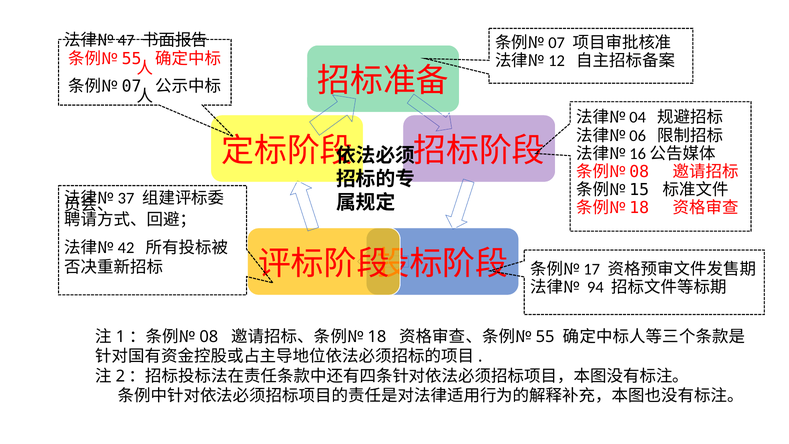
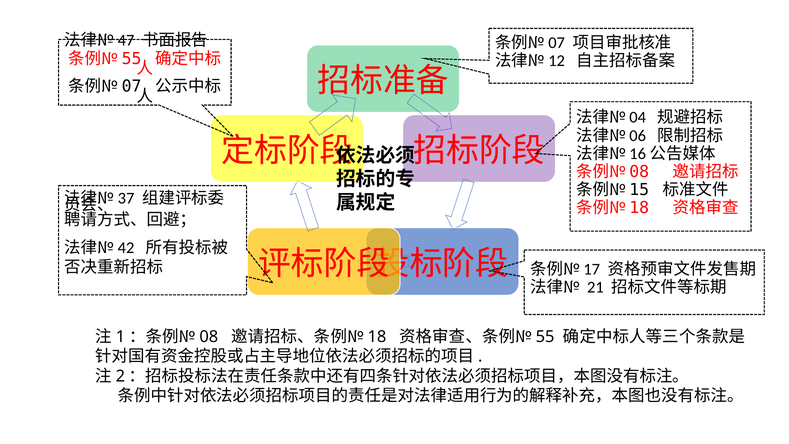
94: 94 -> 21
